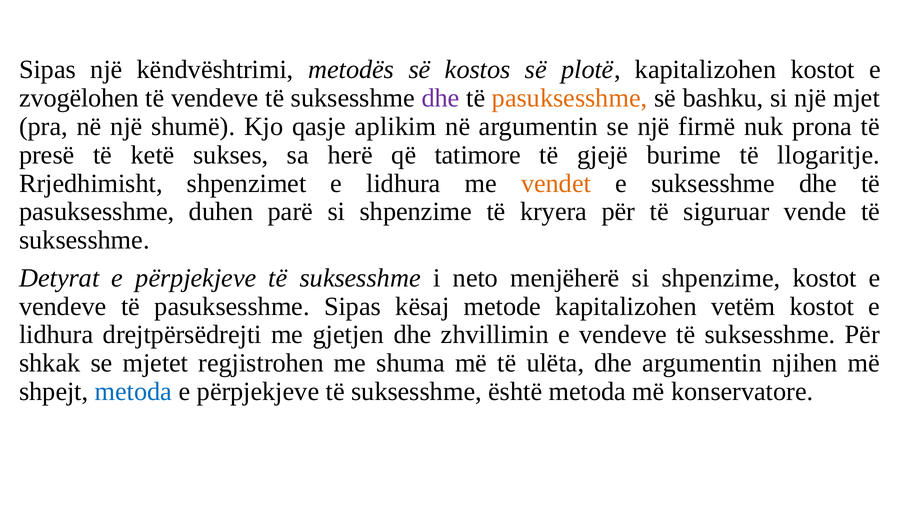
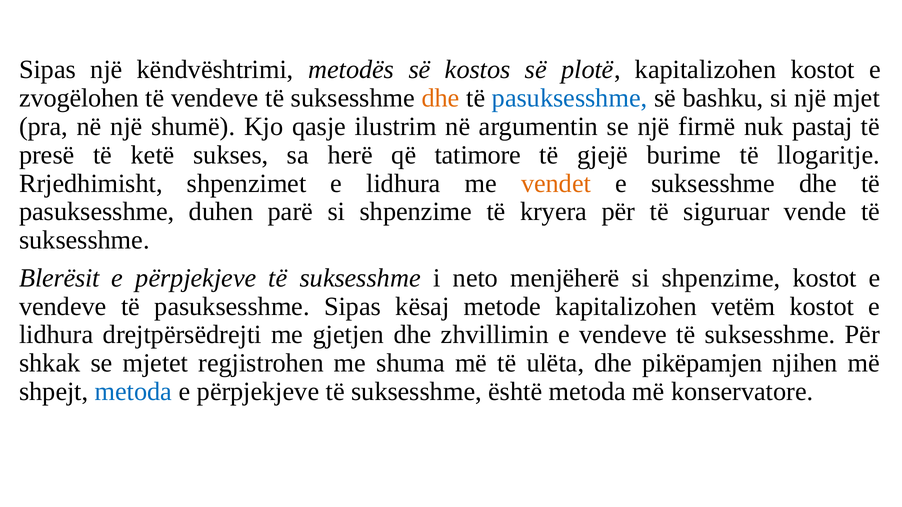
dhe at (441, 98) colour: purple -> orange
pasuksesshme at (570, 98) colour: orange -> blue
aplikim: aplikim -> ilustrim
prona: prona -> pastaj
Detyrat: Detyrat -> Blerësit
dhe argumentin: argumentin -> pikëpamjen
